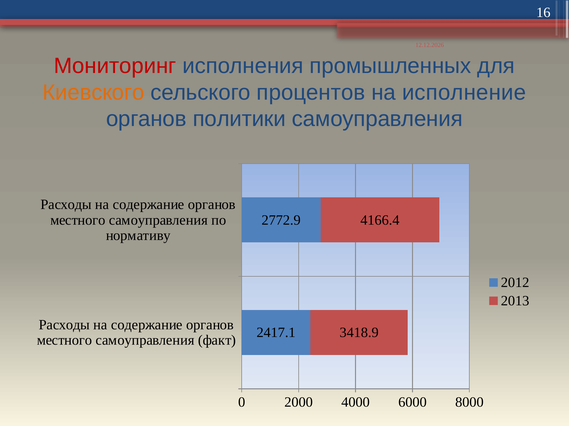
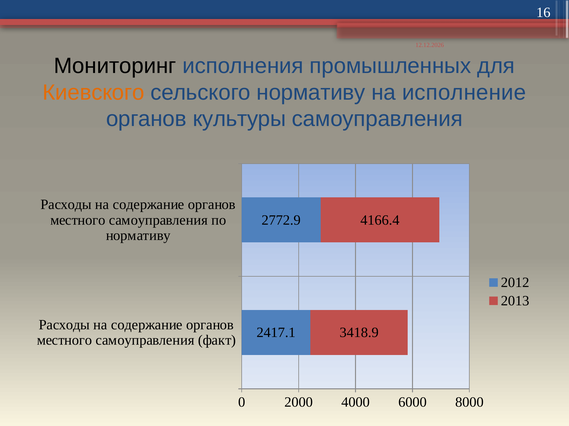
Мониторинг colour: red -> black
сельского процентов: процентов -> нормативу
политики: политики -> культуры
